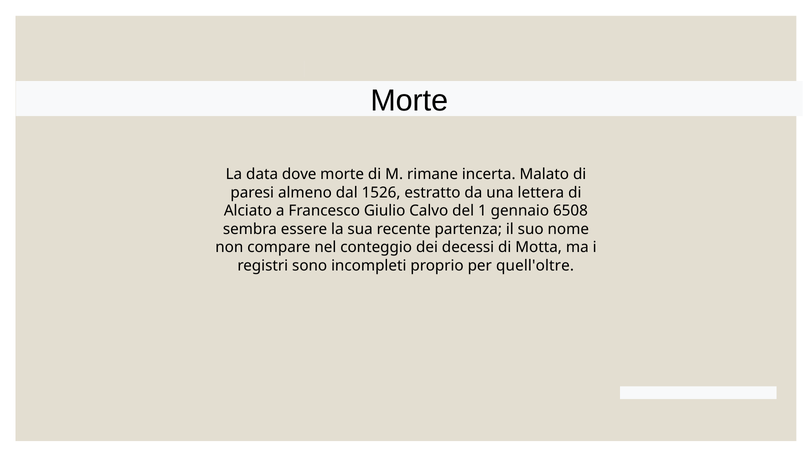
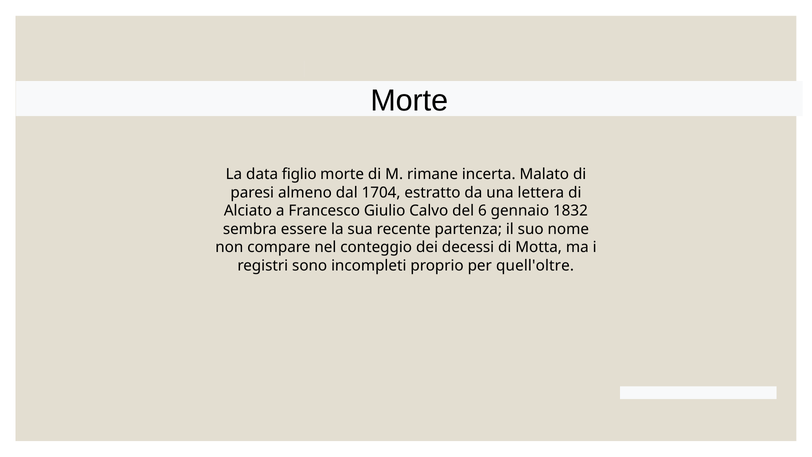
dove: dove -> figlio
1526: 1526 -> 1704
1: 1 -> 6
6508: 6508 -> 1832
